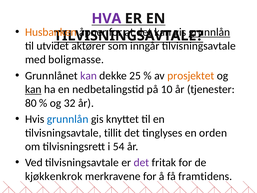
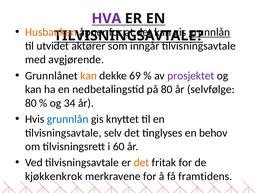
boligmasse: boligmasse -> avgjørende
kan at (89, 76) colour: purple -> orange
25: 25 -> 69
prosjektet colour: orange -> purple
kan at (33, 89) underline: present -> none
på 10: 10 -> 80
tjenester: tjenester -> selvfølge
32: 32 -> 34
tillit: tillit -> selv
orden: orden -> behov
54: 54 -> 60
det at (141, 162) colour: purple -> orange
